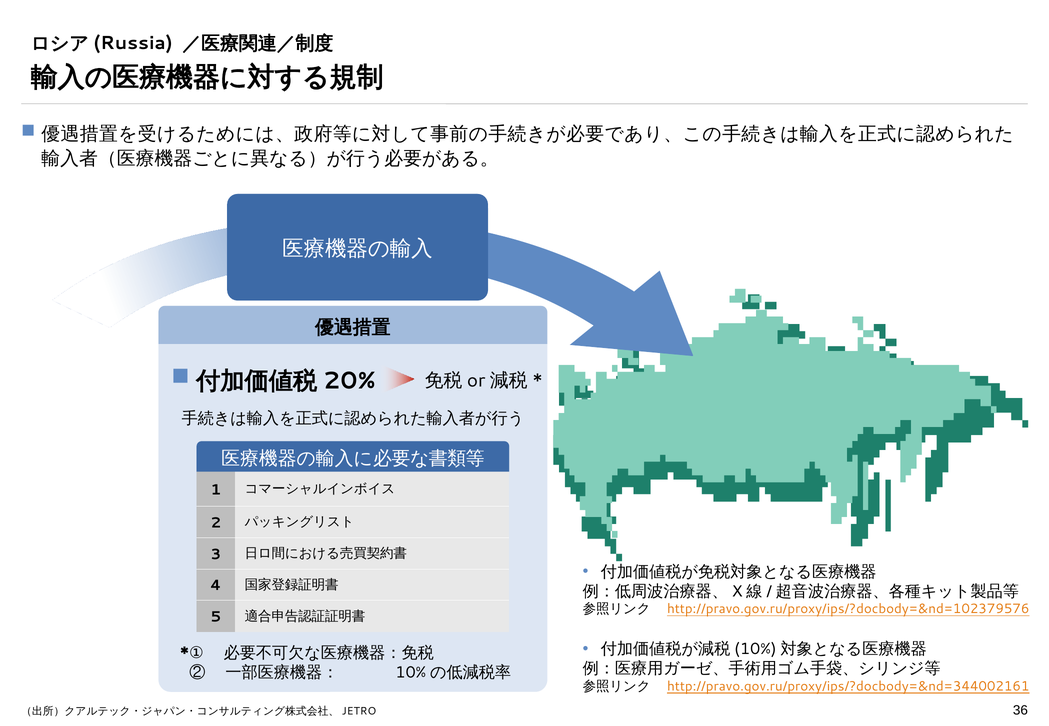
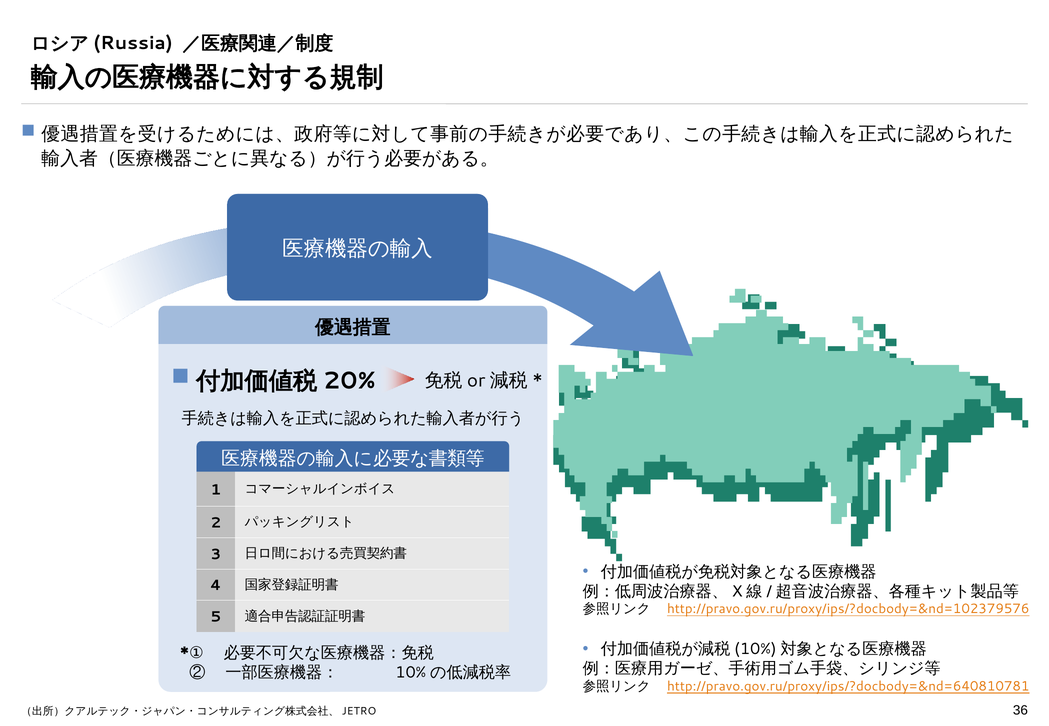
http://pravo.gov.ru/proxy/ips/?docbody=&nd=344002161: http://pravo.gov.ru/proxy/ips/?docbody=&nd=344002161 -> http://pravo.gov.ru/proxy/ips/?docbody=&nd=640810781
